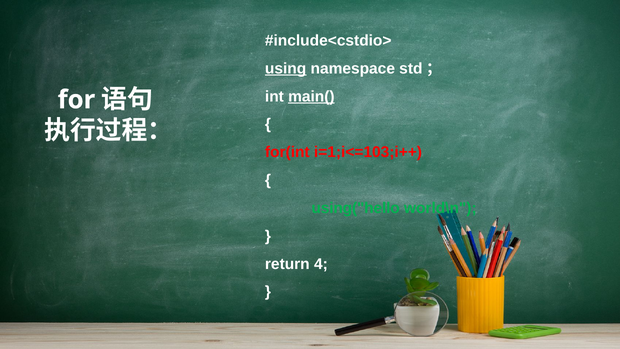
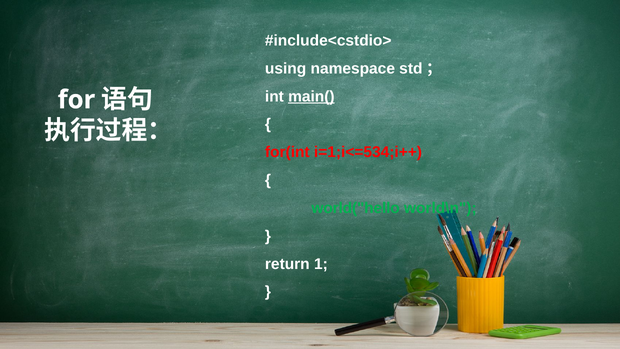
using underline: present -> none
i=1;i<=103;i++: i=1;i<=103;i++ -> i=1;i<=534;i++
using("hello: using("hello -> world("hello
4: 4 -> 1
